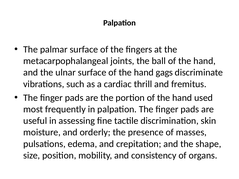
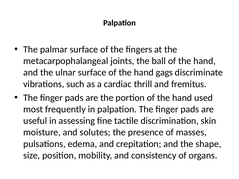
orderly: orderly -> solutes
